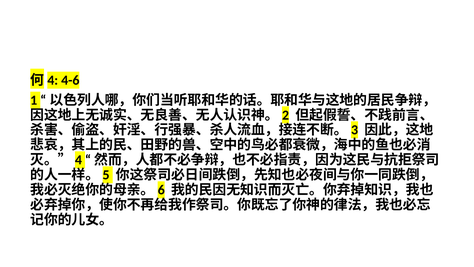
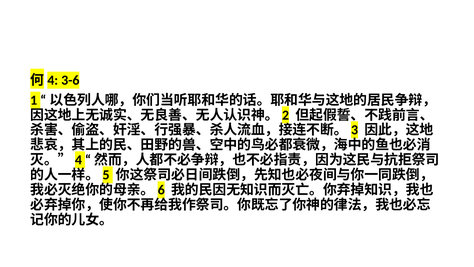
4-6: 4-6 -> 3-6
